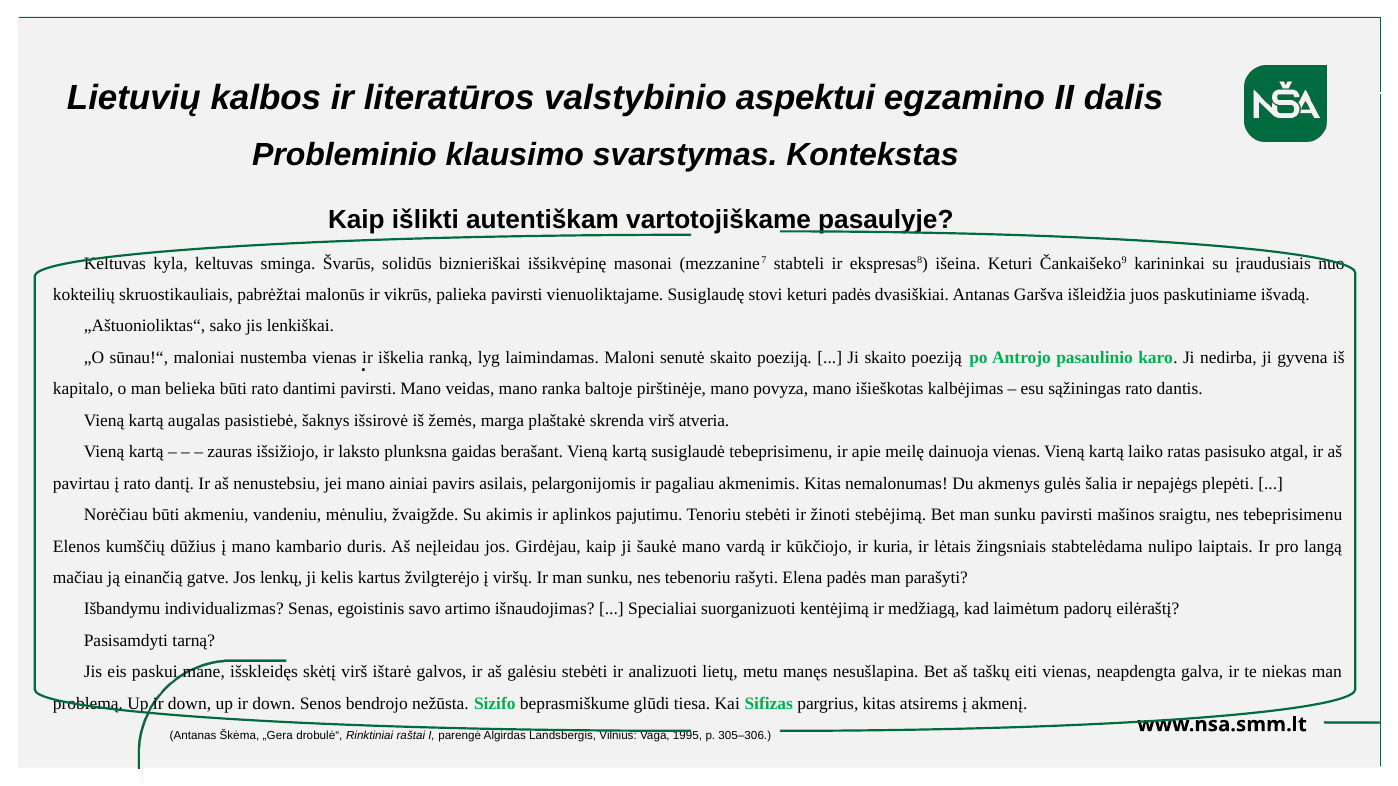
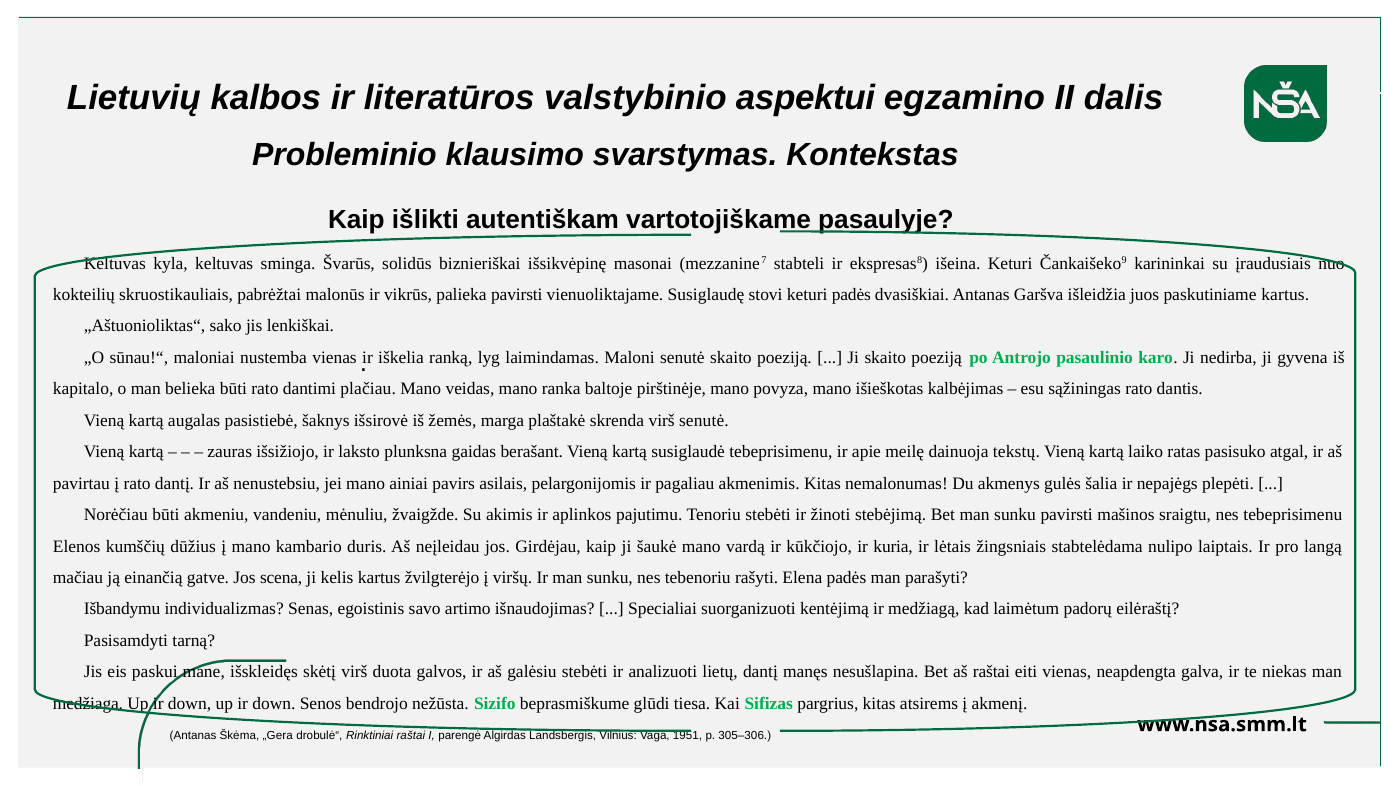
paskutiniame išvadą: išvadą -> kartus
dantimi pavirsti: pavirsti -> plačiau
virš atveria: atveria -> senutė
dainuoja vienas: vienas -> tekstų
lenkų: lenkų -> scena
ištarė: ištarė -> duota
lietų metu: metu -> dantį
aš taškų: taškų -> raštai
problemą: problemą -> medžiaga
1995: 1995 -> 1951
